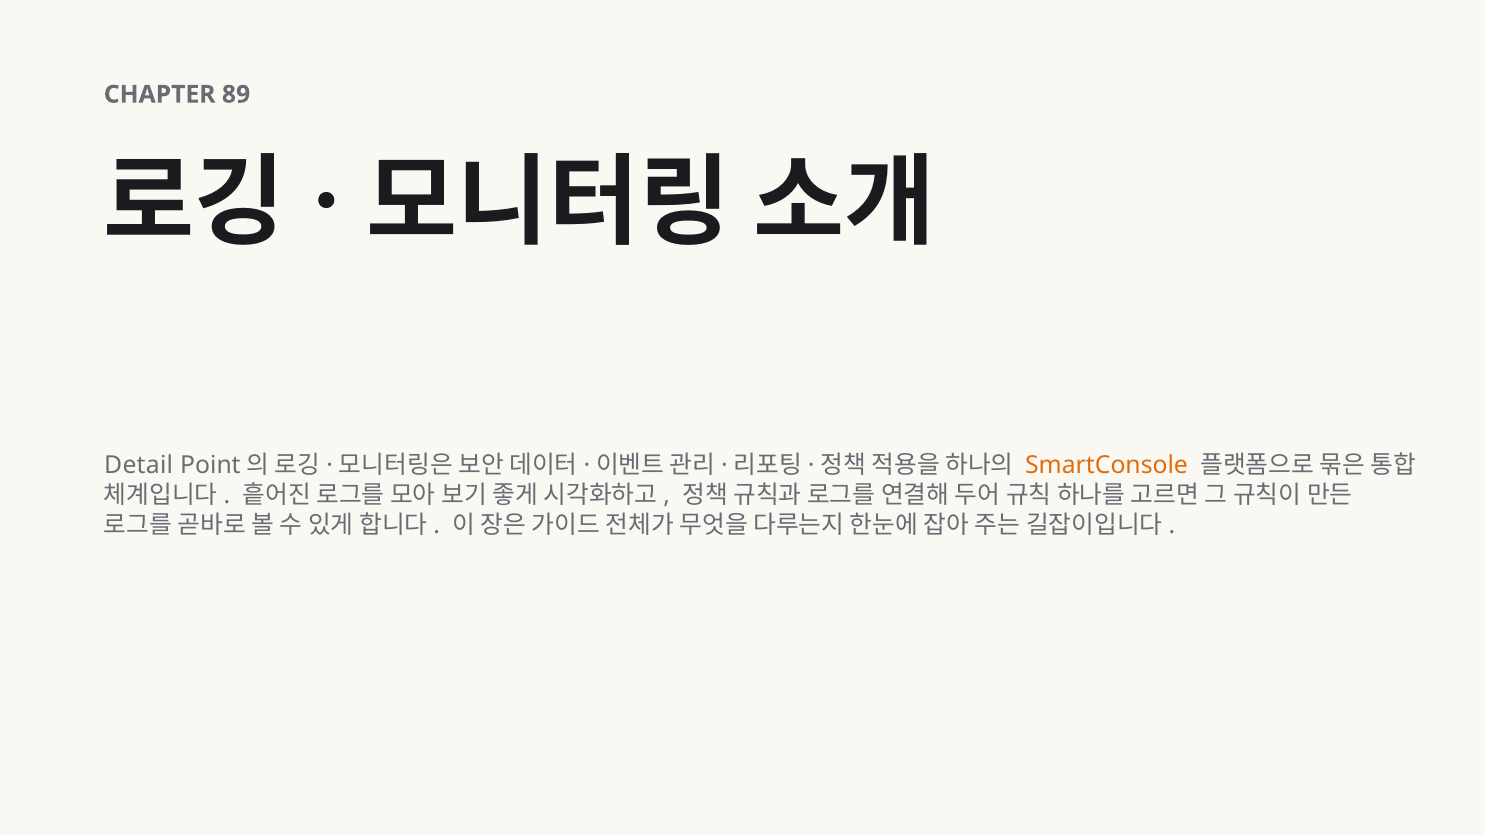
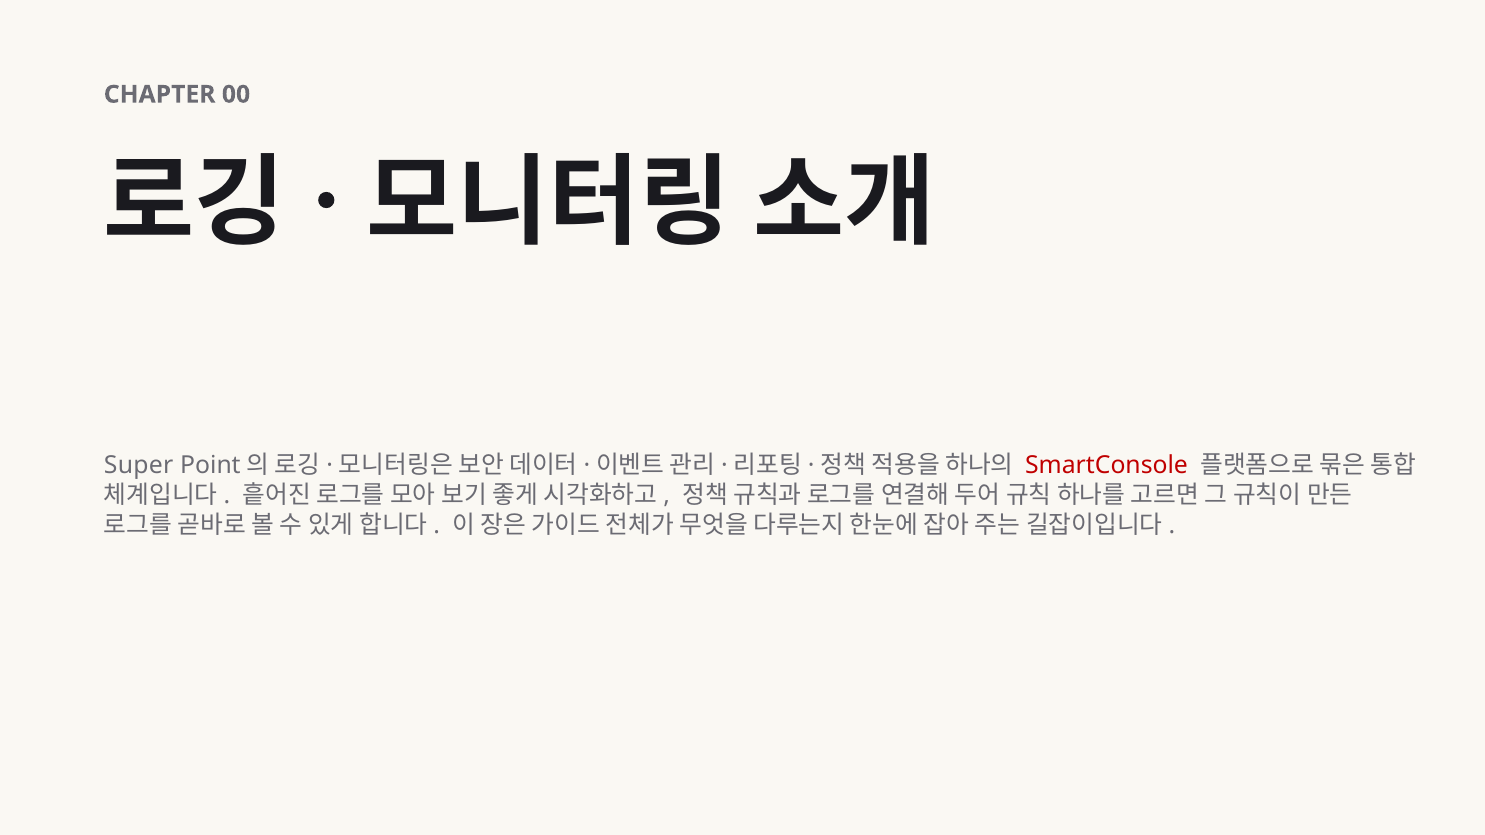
89: 89 -> 00
Detail: Detail -> Super
SmartConsole colour: orange -> red
